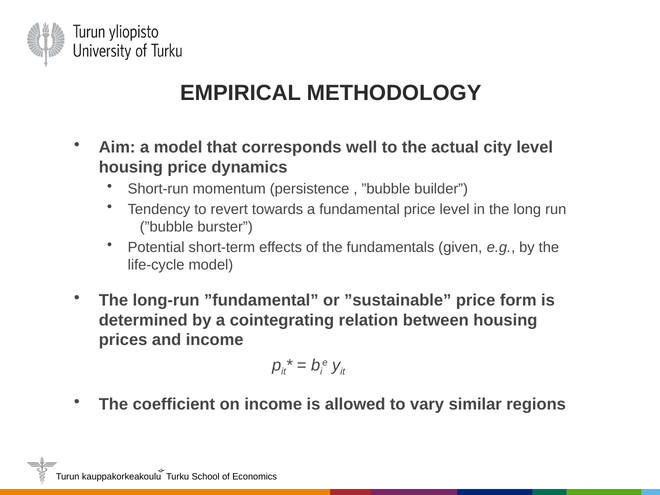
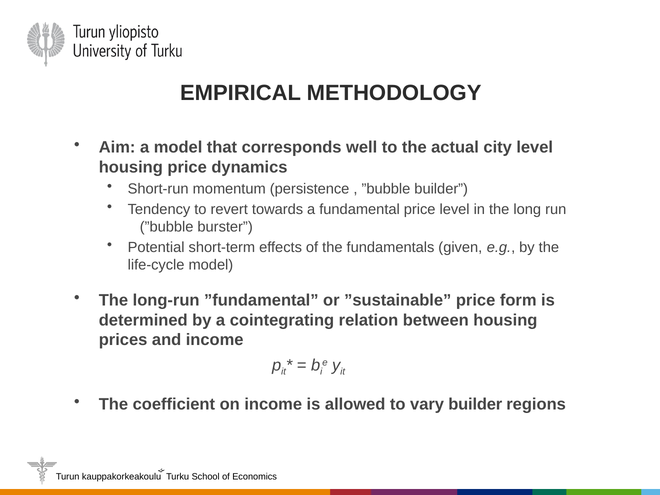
vary similar: similar -> builder
